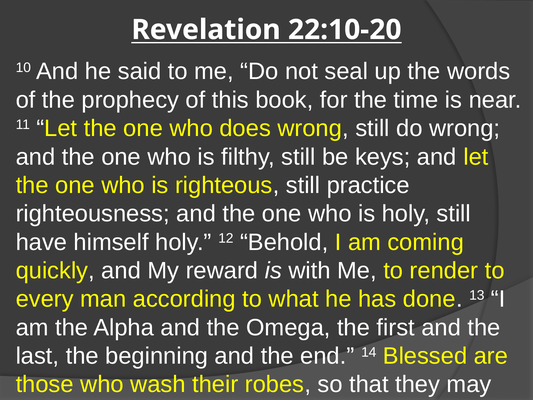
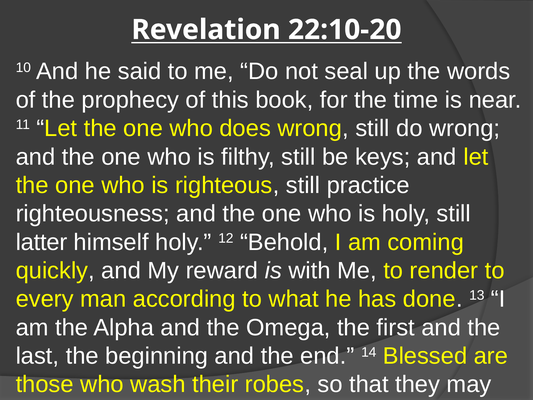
have: have -> latter
